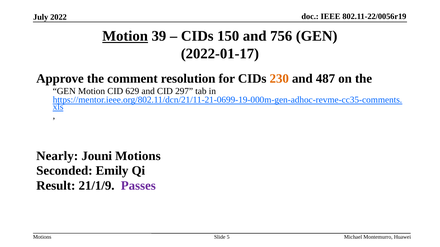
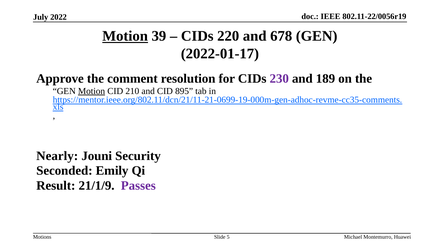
150: 150 -> 220
756: 756 -> 678
230 colour: orange -> purple
487: 487 -> 189
Motion at (92, 91) underline: none -> present
629: 629 -> 210
297: 297 -> 895
Jouni Motions: Motions -> Security
